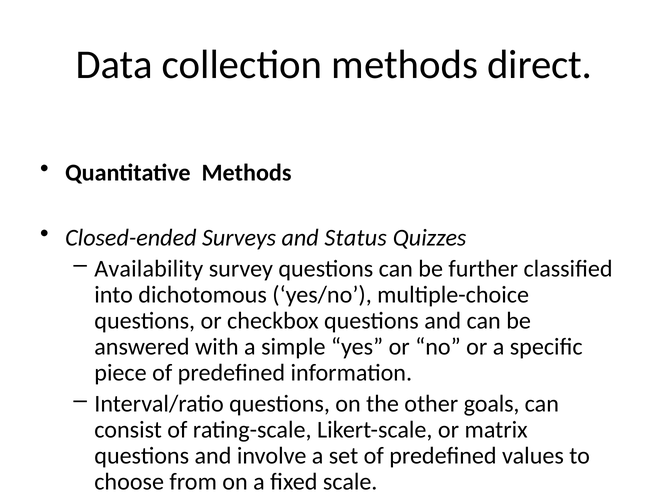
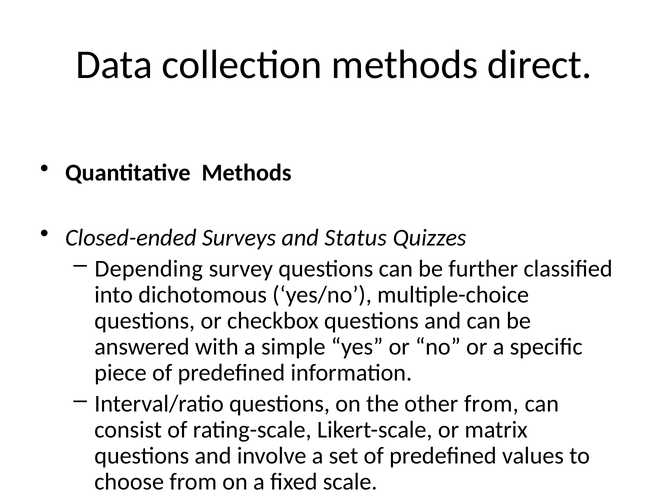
Availability: Availability -> Depending
other goals: goals -> from
